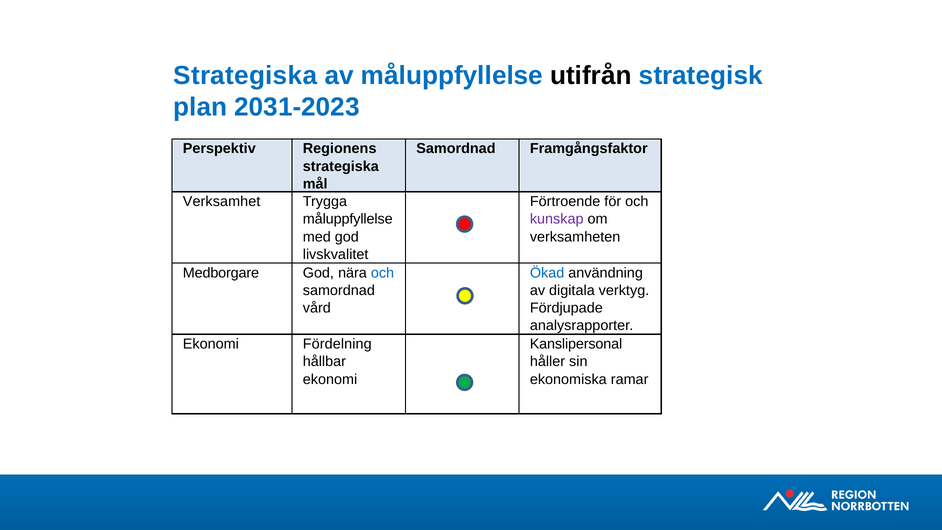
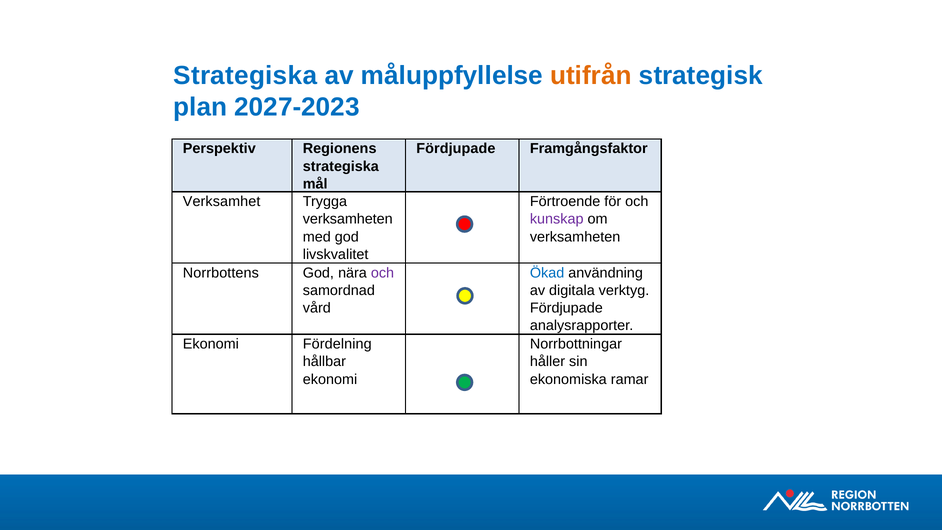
utifrån colour: black -> orange
2031-2023: 2031-2023 -> 2027-2023
Samordnad at (456, 149): Samordnad -> Fördjupade
måluppfyllelse at (348, 219): måluppfyllelse -> verksamheten
Medborgare: Medborgare -> Norrbottens
och at (383, 273) colour: blue -> purple
Kanslipersonal: Kanslipersonal -> Norrbottningar
